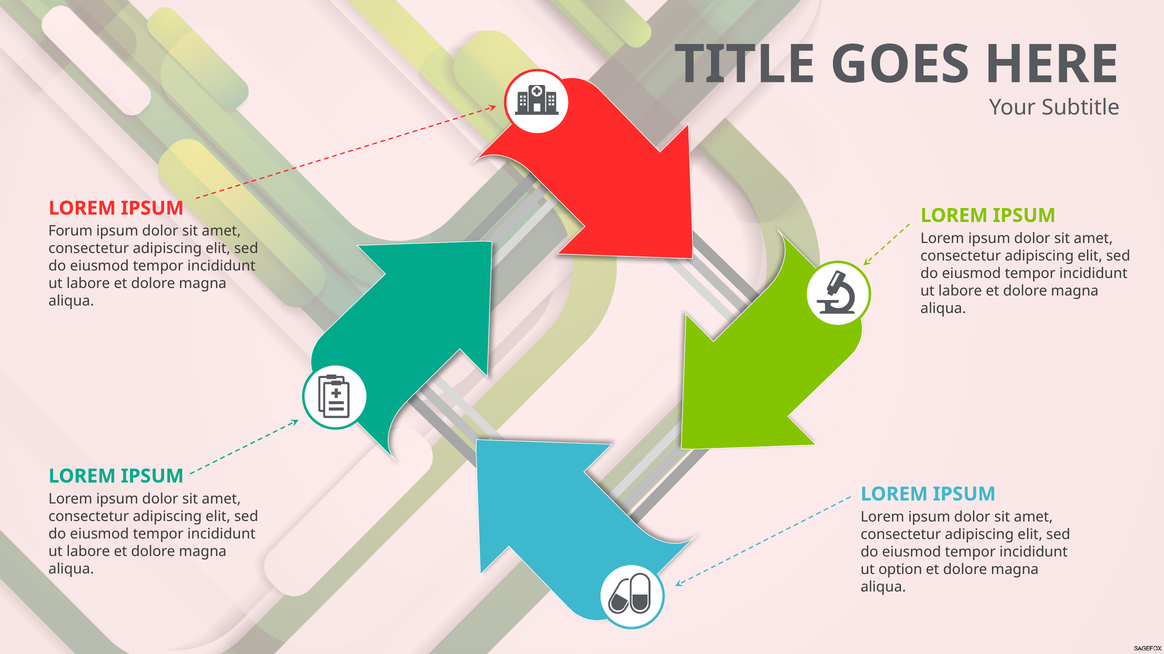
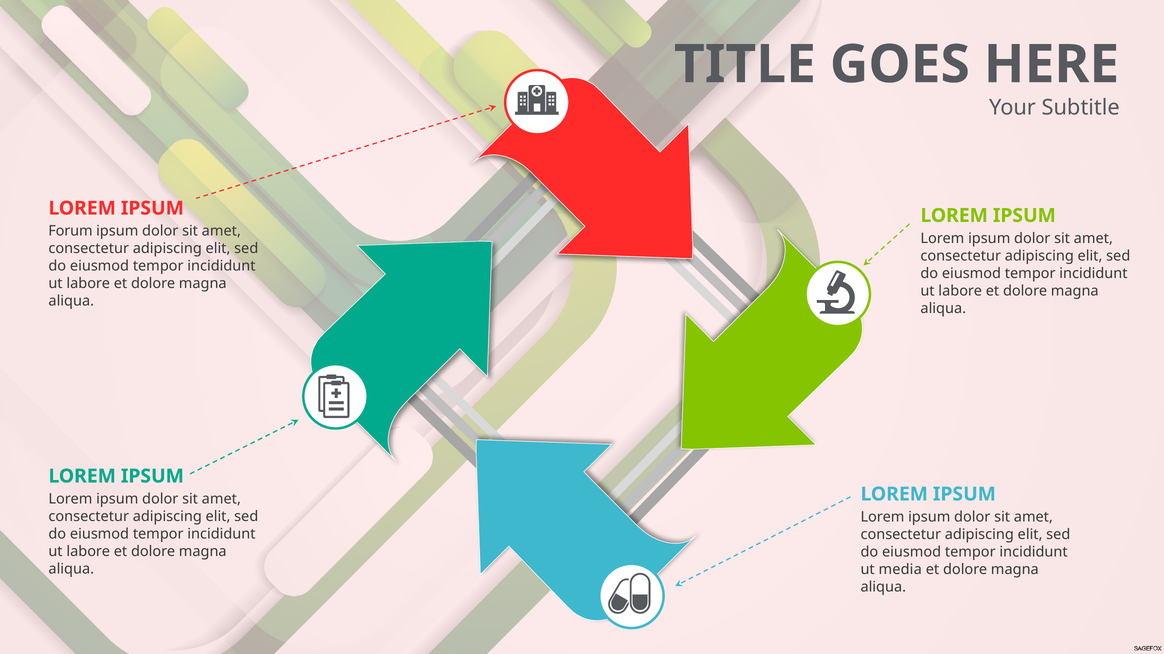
option: option -> media
